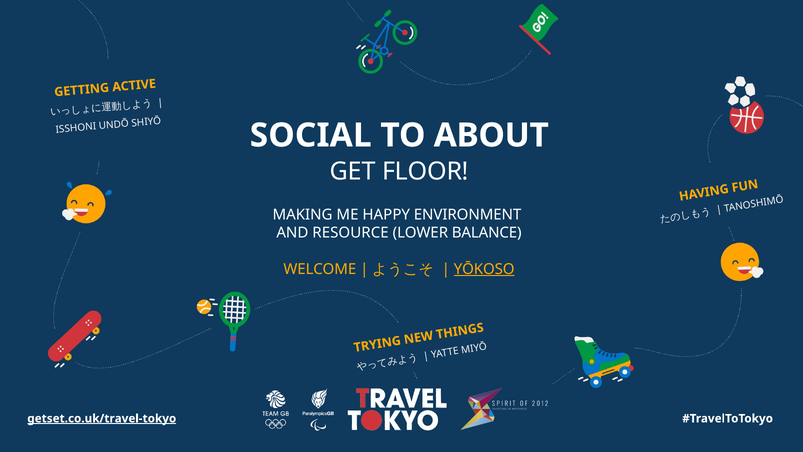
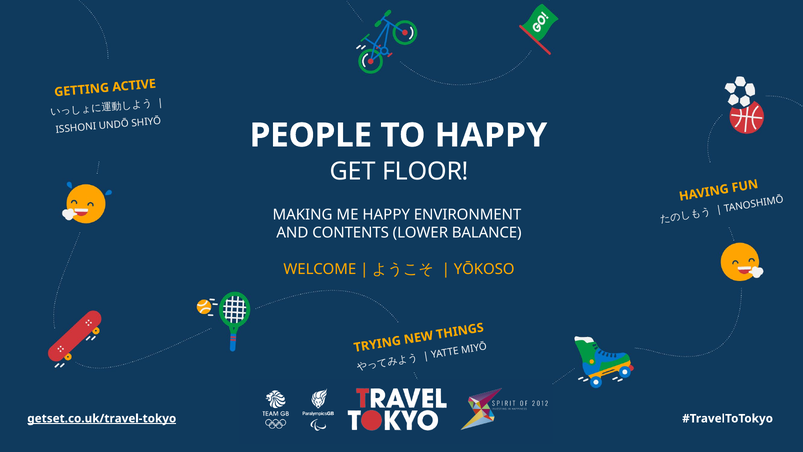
SOCIAL: SOCIAL -> PEOPLE
TO ABOUT: ABOUT -> HAPPY
RESOURCE: RESOURCE -> CONTENTS
YŌKOSO underline: present -> none
